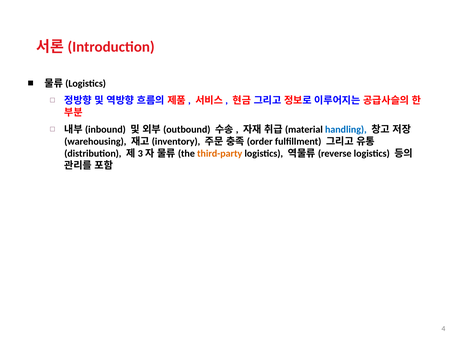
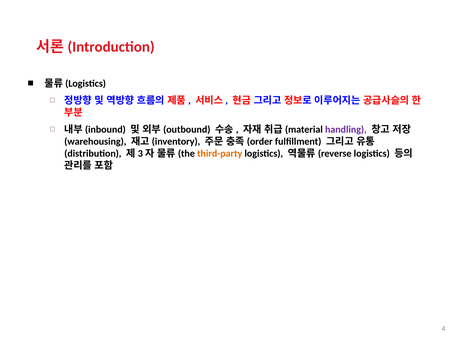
handling colour: blue -> purple
